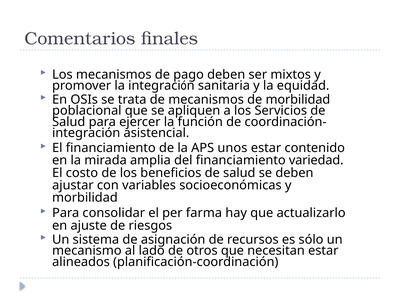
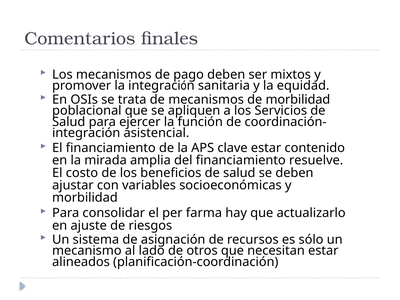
unos: unos -> clave
variedad: variedad -> resuelve
